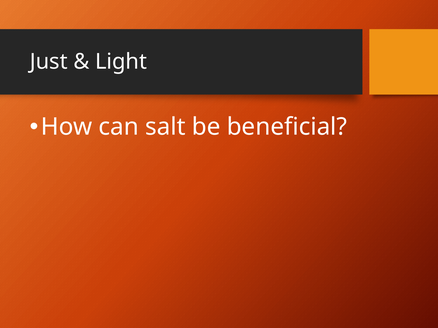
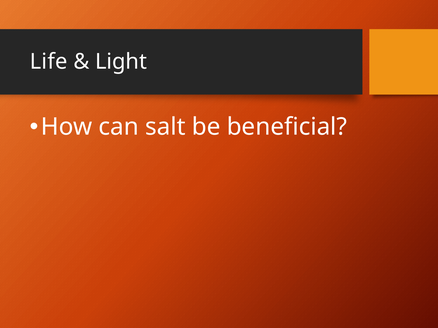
Just: Just -> Life
